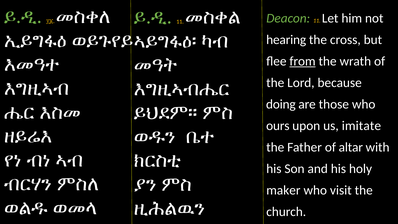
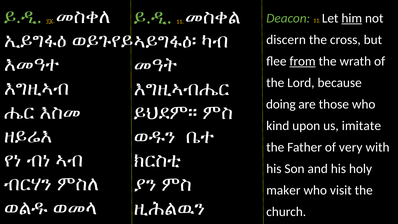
him underline: none -> present
hearing: hearing -> discern
ours: ours -> kind
altar: altar -> very
